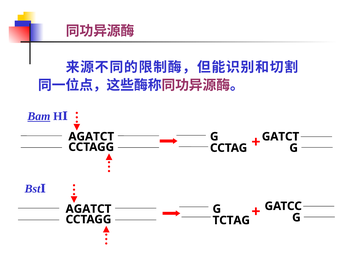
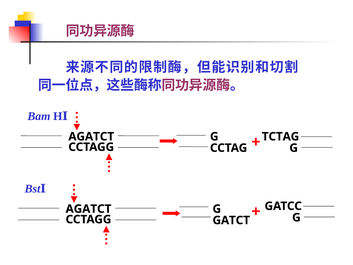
Bam underline: present -> none
GATCT: GATCT -> TCTAG
TCTAG: TCTAG -> GATCT
